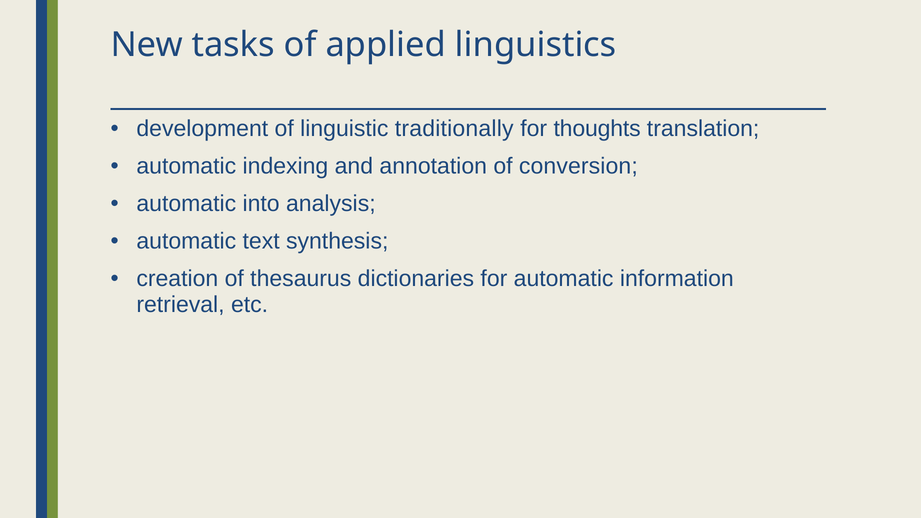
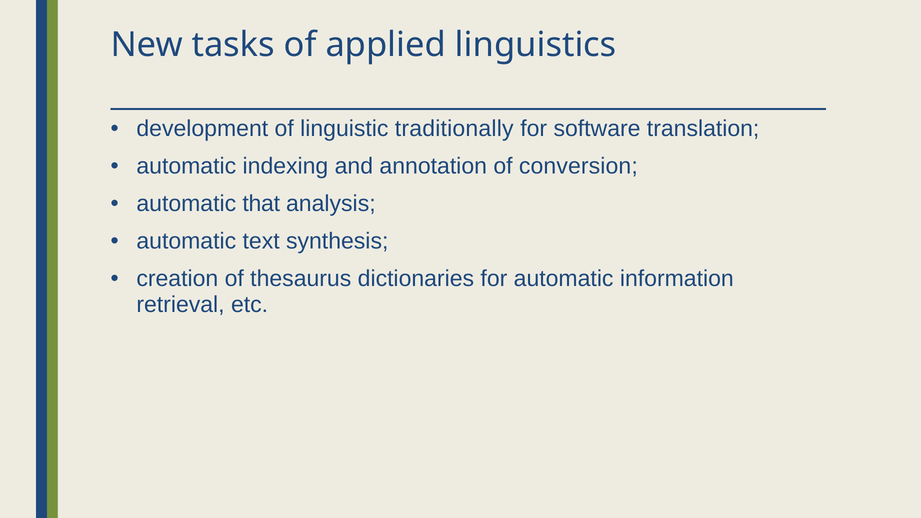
thoughts: thoughts -> software
into: into -> that
